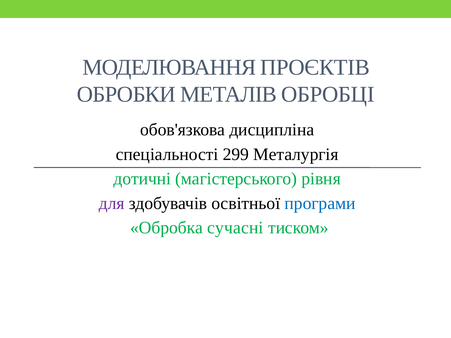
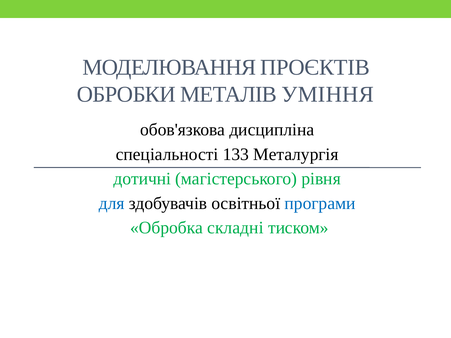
ОБРОБЦІ: ОБРОБЦІ -> УМІННЯ
299: 299 -> 133
для colour: purple -> blue
сучасні: сучасні -> складні
